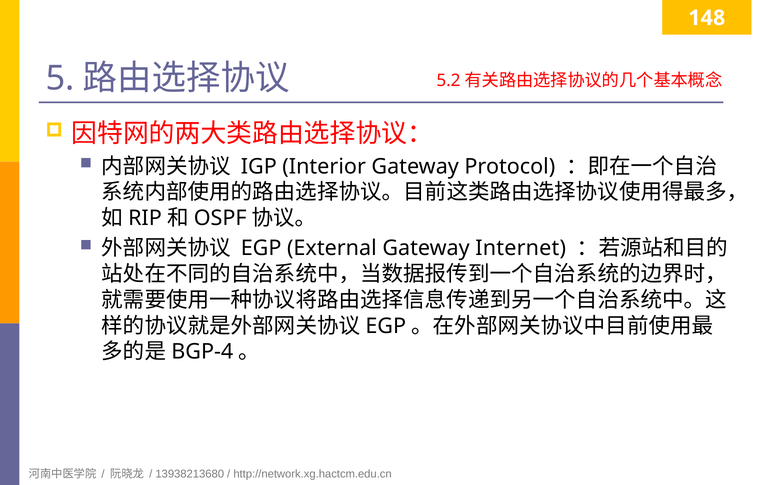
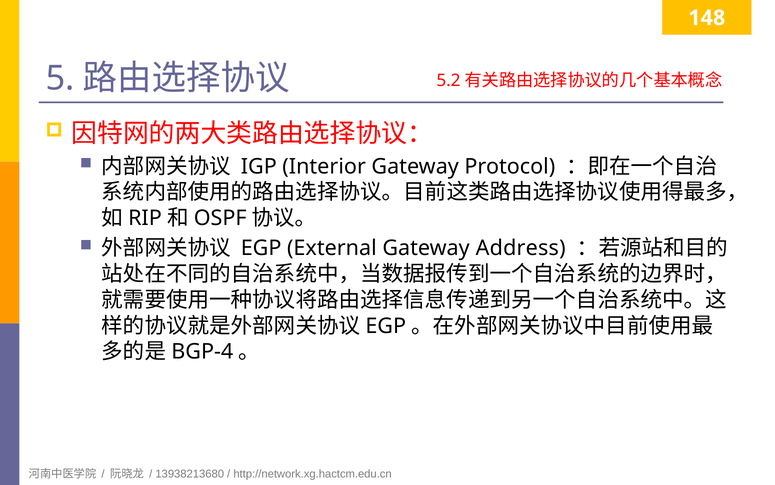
Internet: Internet -> Address
